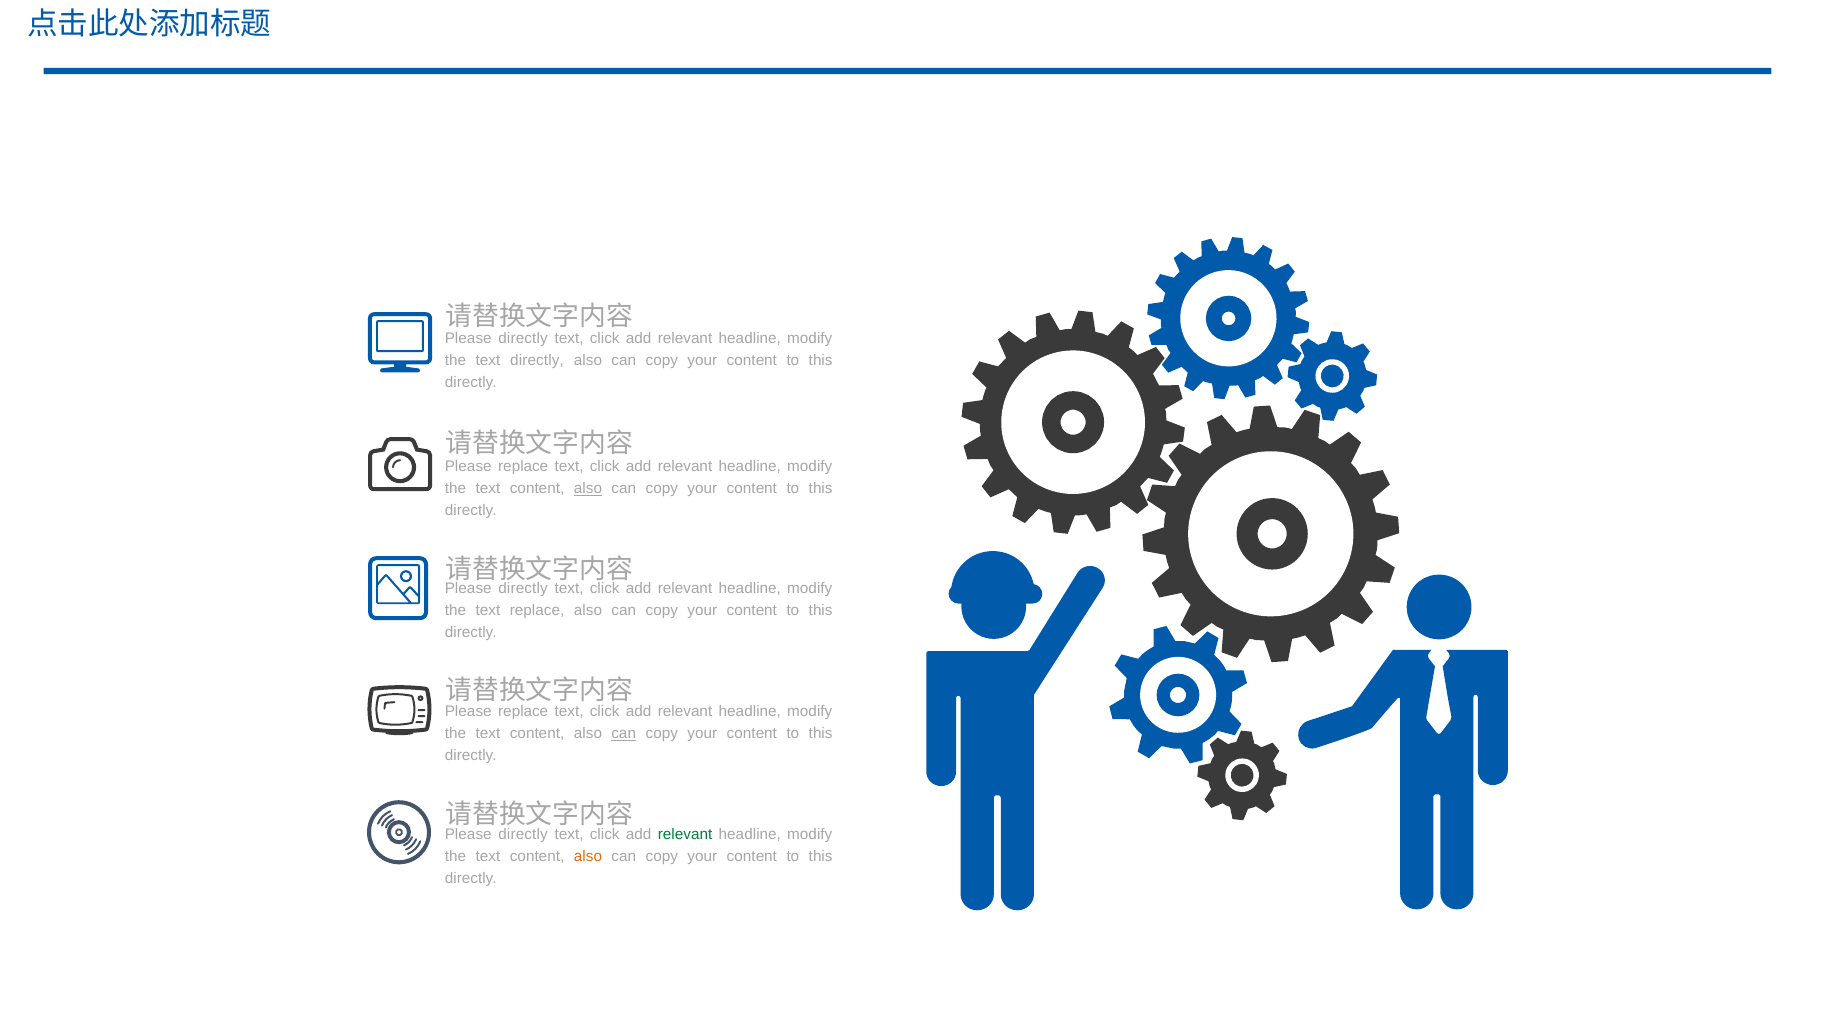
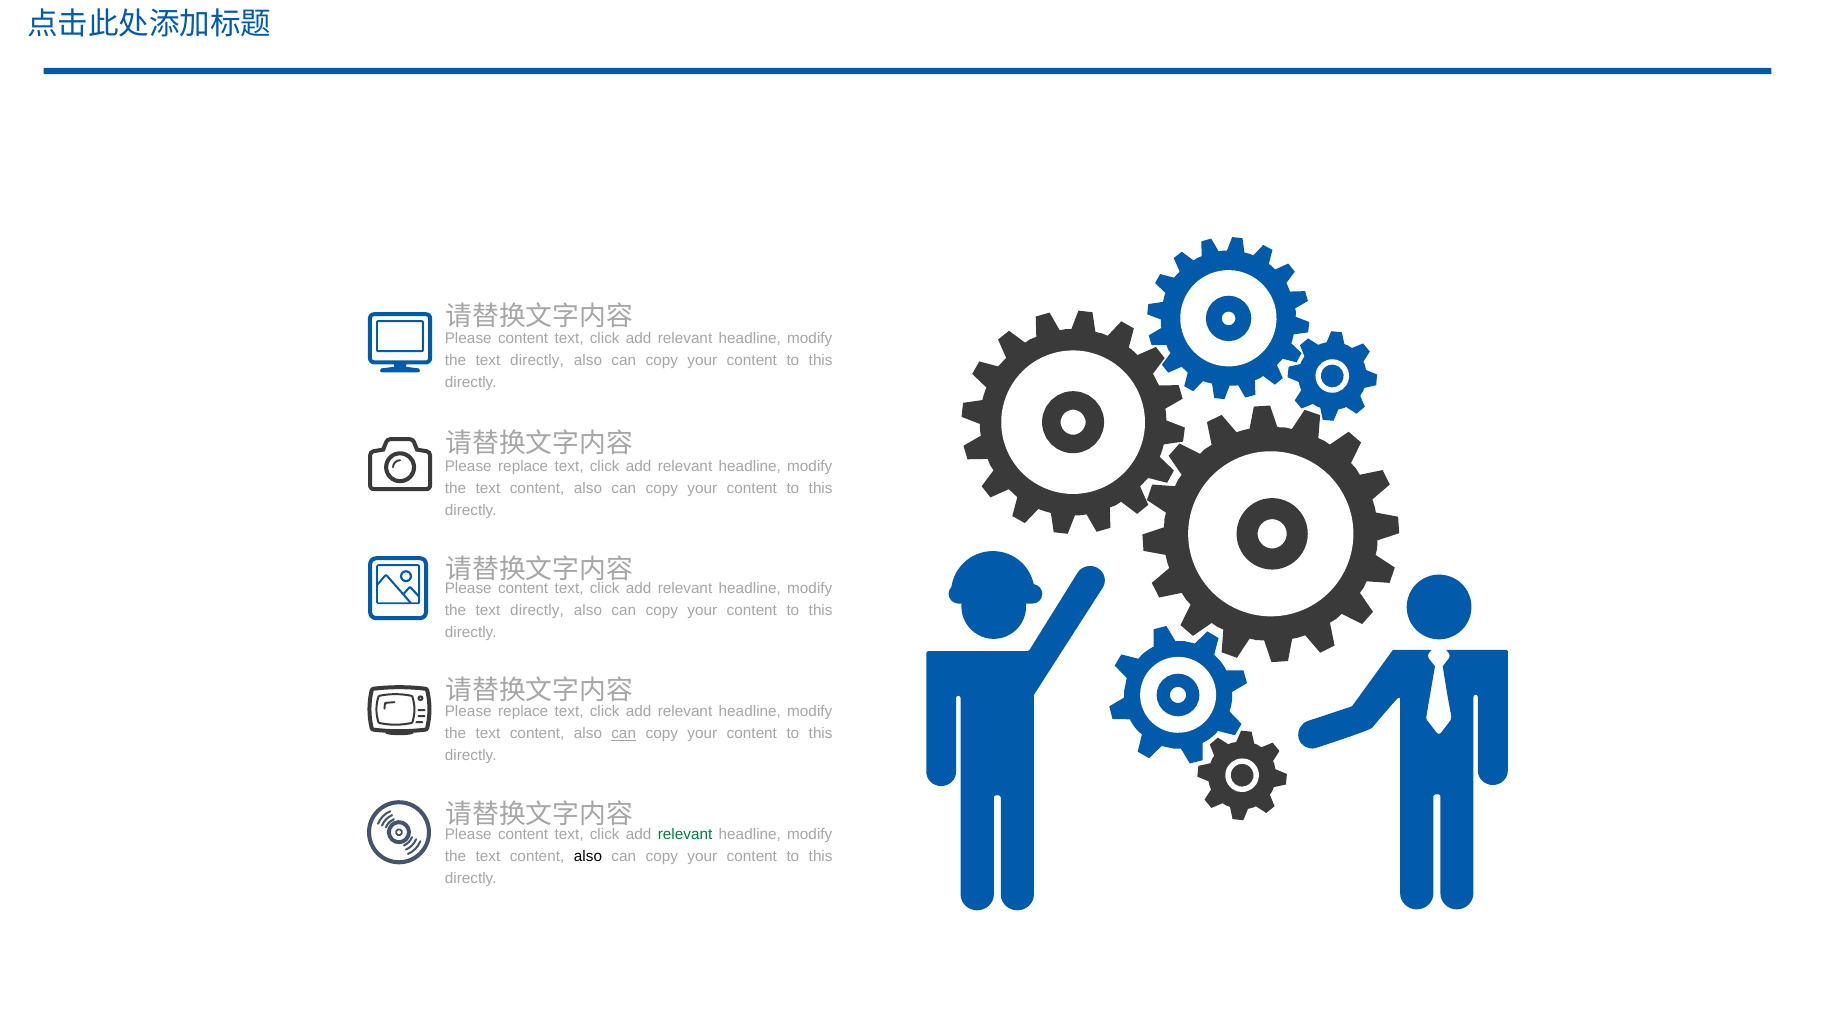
directly at (523, 338): directly -> content
also at (588, 489) underline: present -> none
directly at (523, 588): directly -> content
replace at (537, 610): replace -> directly
directly at (523, 834): directly -> content
also at (588, 856) colour: orange -> black
